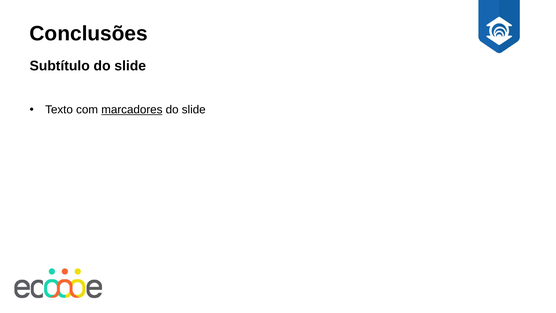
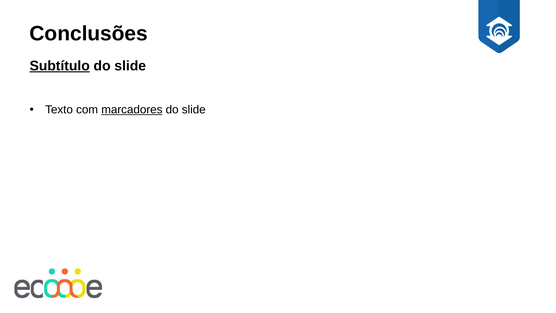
Subtítulo underline: none -> present
